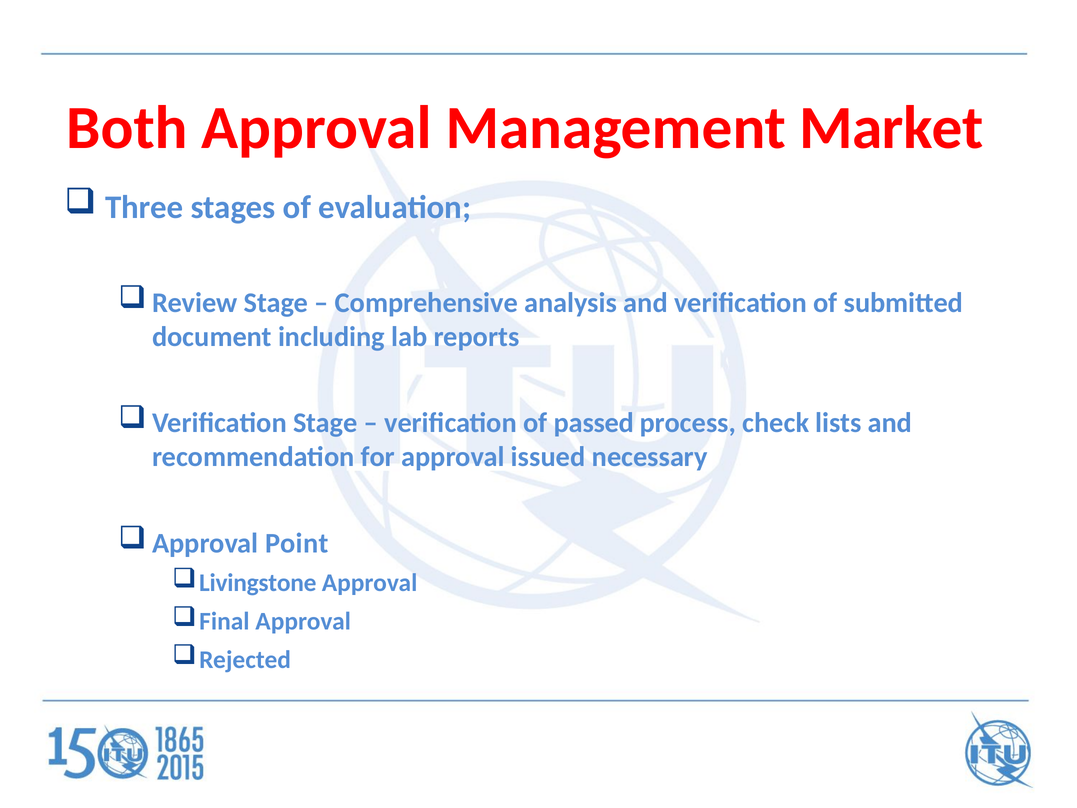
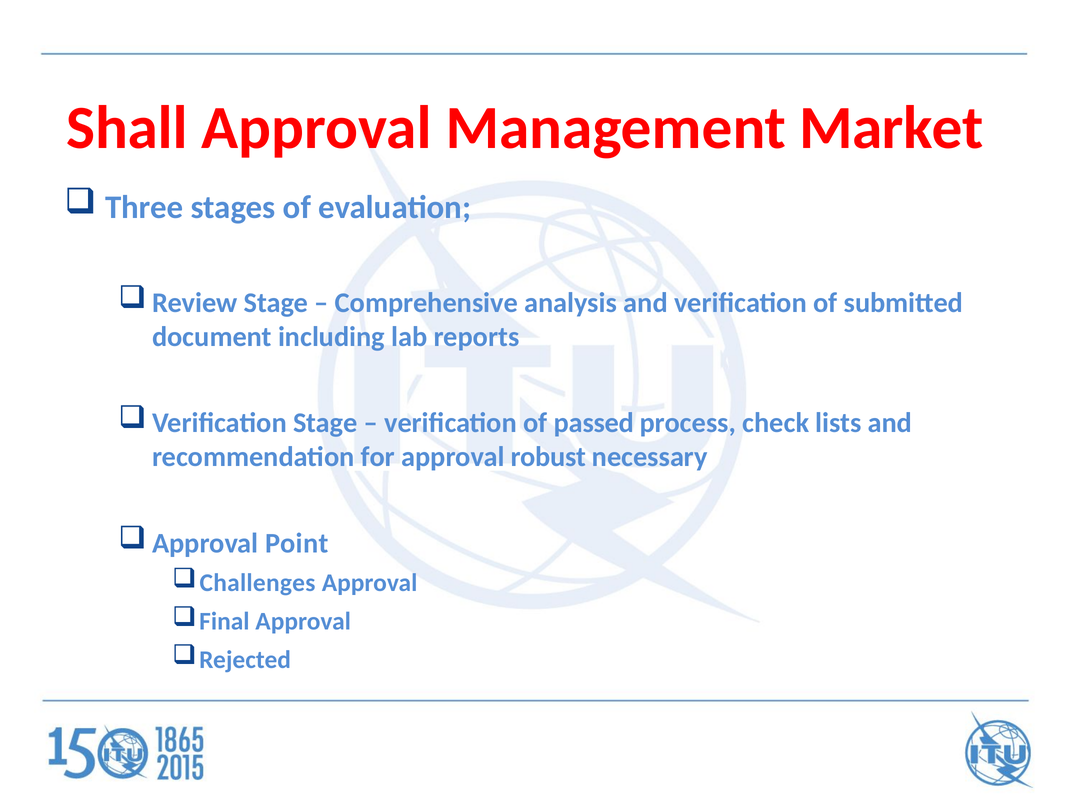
Both: Both -> Shall
issued: issued -> robust
Livingstone: Livingstone -> Challenges
